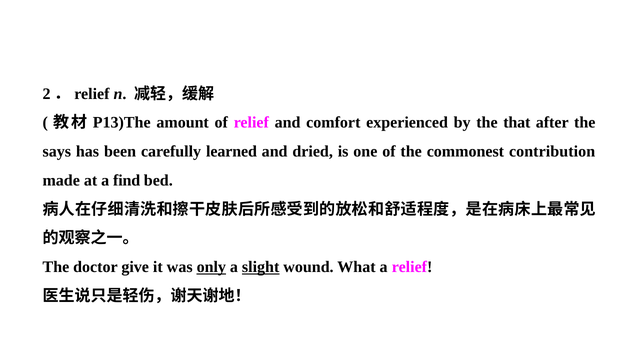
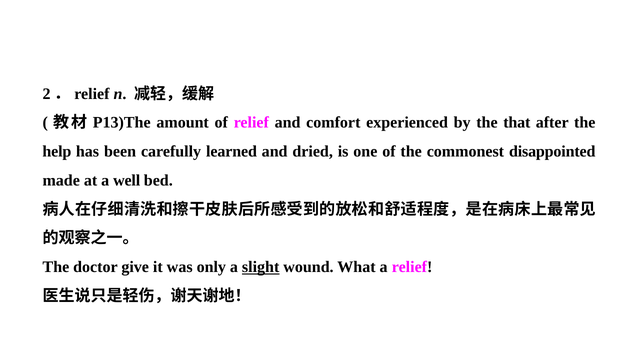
says: says -> help
contribution: contribution -> disappointed
find: find -> well
only underline: present -> none
